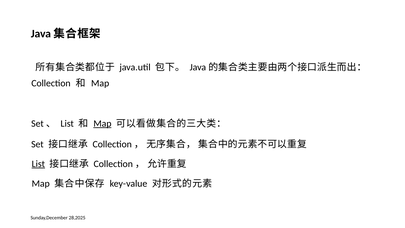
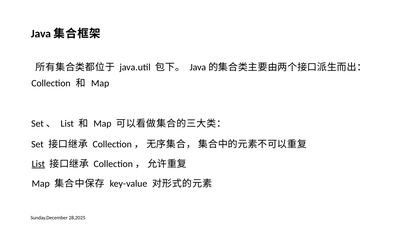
Map at (102, 123) underline: present -> none
